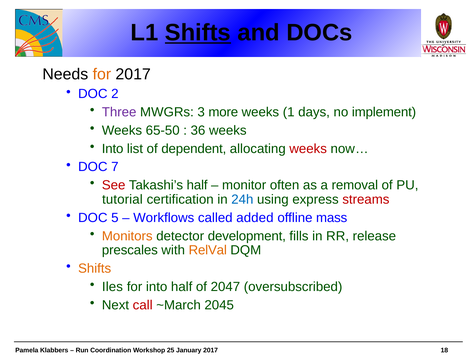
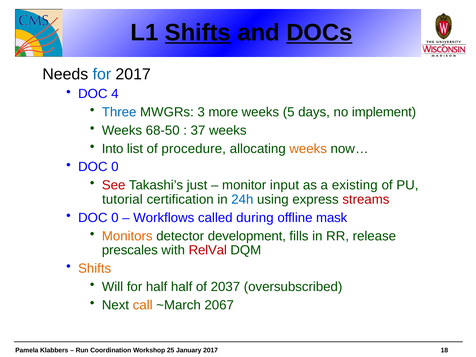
DOCs underline: none -> present
for at (102, 74) colour: orange -> blue
2: 2 -> 4
Three colour: purple -> blue
1: 1 -> 5
65-50: 65-50 -> 68-50
36: 36 -> 37
dependent: dependent -> procedure
weeks at (308, 149) colour: red -> orange
7 at (115, 167): 7 -> 0
Takashi’s half: half -> just
often: often -> input
removal: removal -> existing
5 at (115, 218): 5 -> 0
added: added -> during
mass: mass -> mask
RelVal colour: orange -> red
Iles: Iles -> Will
for into: into -> half
2047: 2047 -> 2037
call colour: red -> orange
2045: 2045 -> 2067
